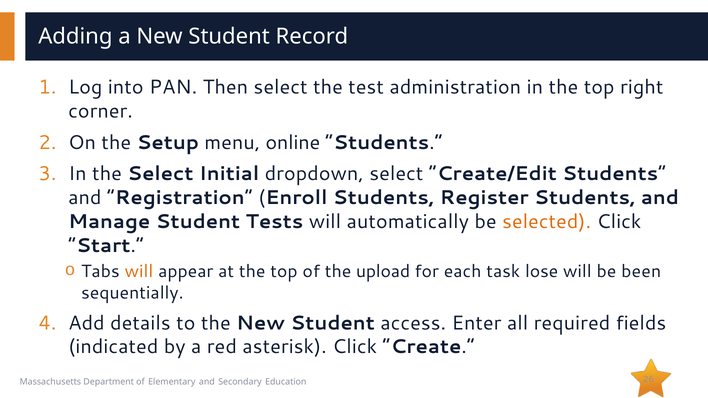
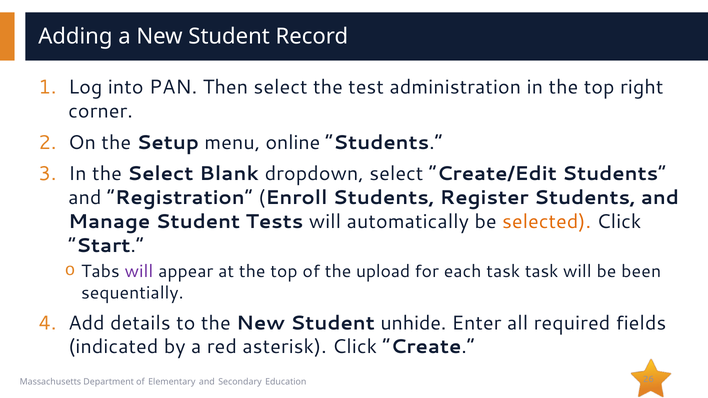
Initial: Initial -> Blank
will at (139, 272) colour: orange -> purple
task lose: lose -> task
access: access -> unhide
